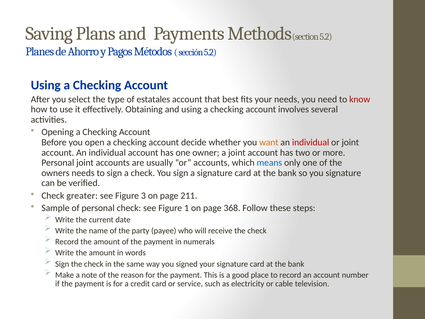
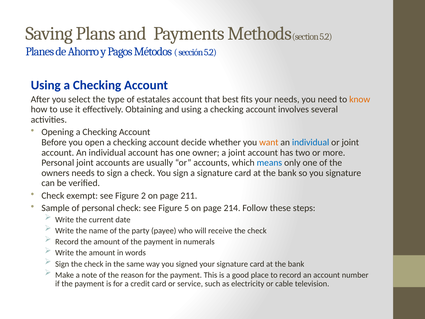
know colour: red -> orange
individual at (311, 142) colour: red -> blue
greater: greater -> exempt
3: 3 -> 2
1: 1 -> 5
368: 368 -> 214
